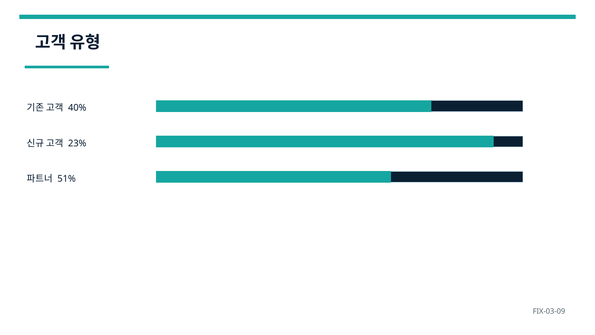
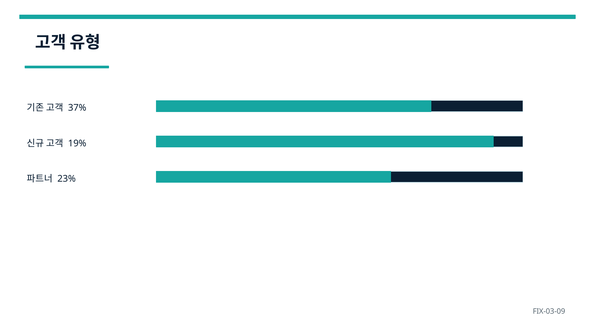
40%: 40% -> 37%
23%: 23% -> 19%
51%: 51% -> 23%
